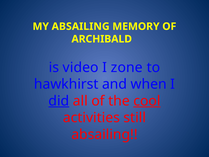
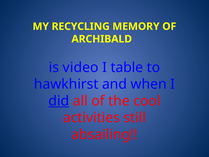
MY ABSAILING: ABSAILING -> RECYCLING
zone: zone -> table
cool underline: present -> none
